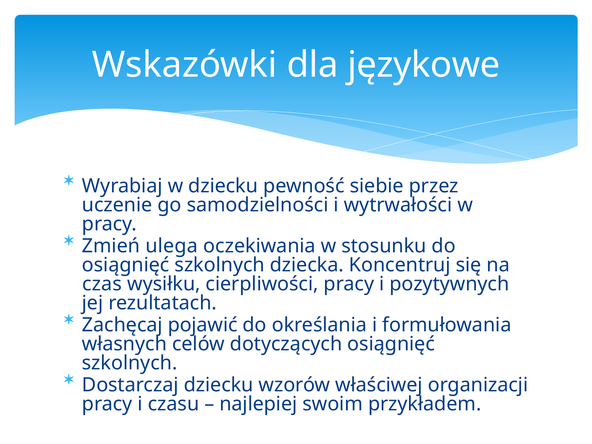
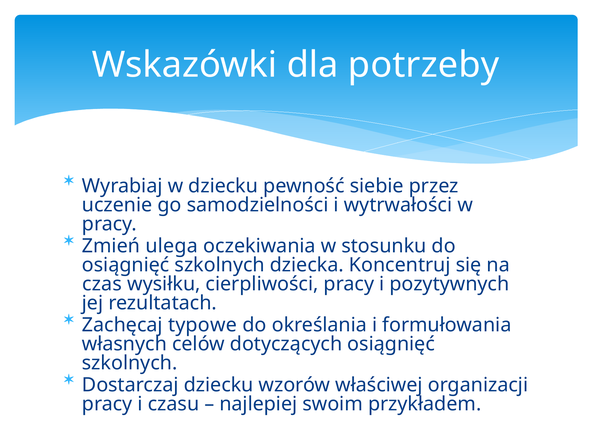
językowe: językowe -> potrzeby
pojawić: pojawić -> typowe
